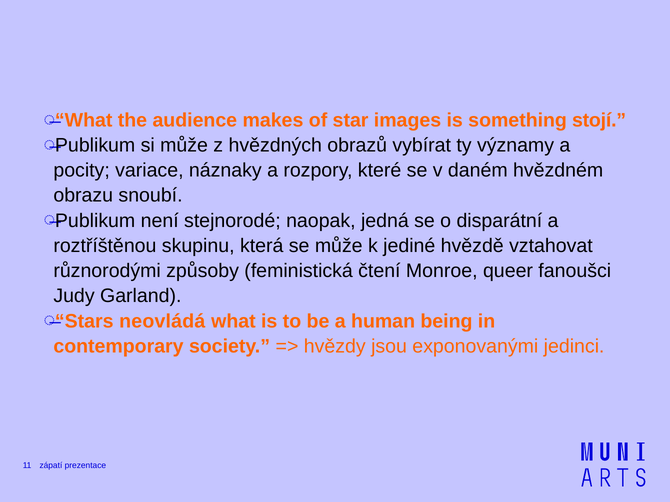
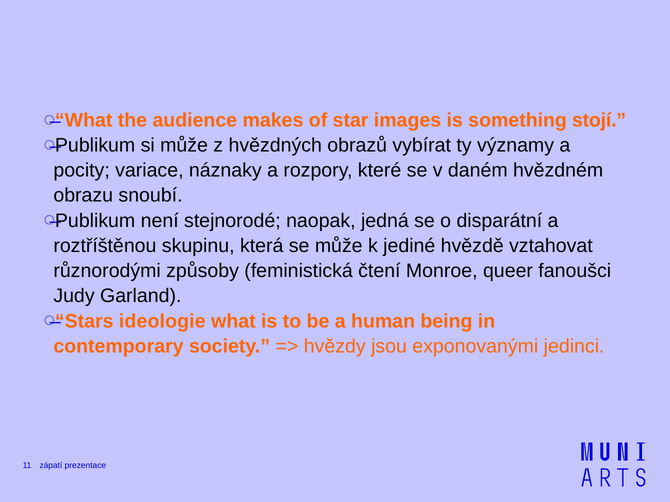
neovládá: neovládá -> ideologie
